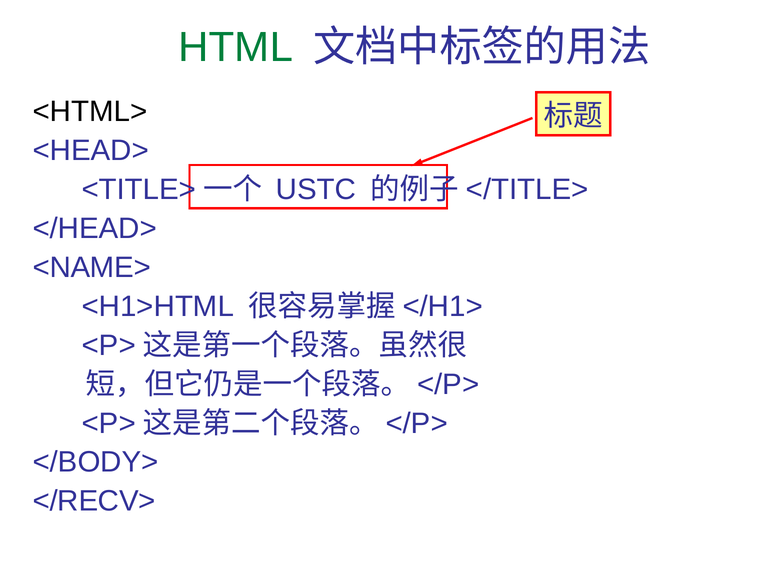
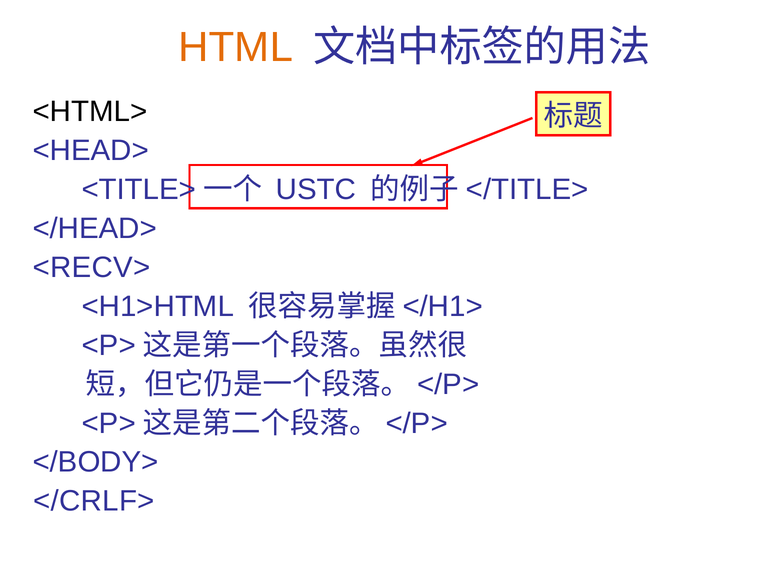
HTML colour: green -> orange
<NAME>: <NAME> -> <RECV>
</RECV>: </RECV> -> </CRLF>
